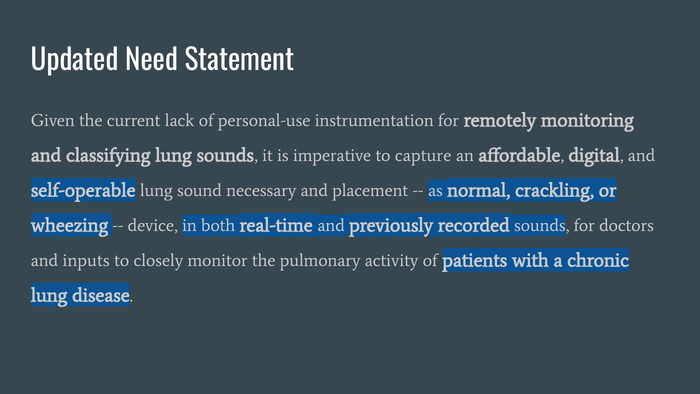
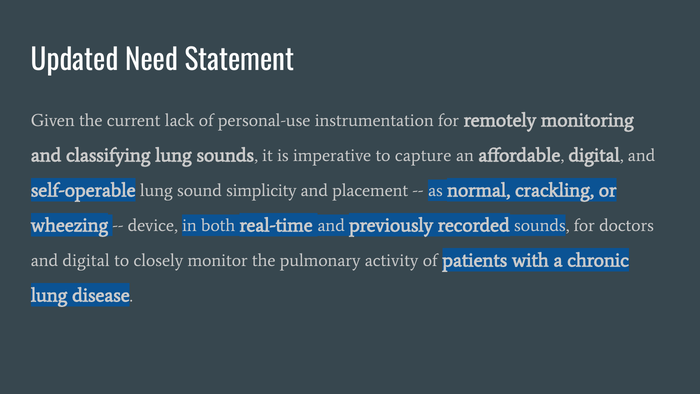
necessary: necessary -> simplicity
and inputs: inputs -> digital
